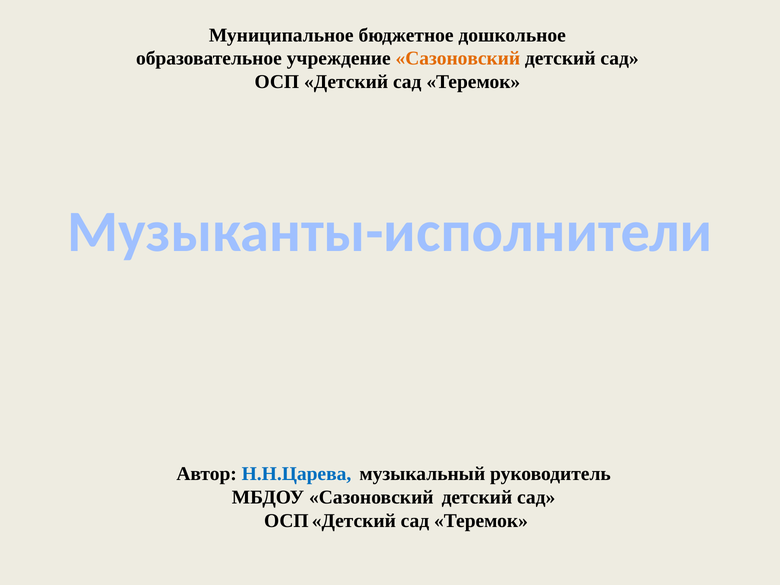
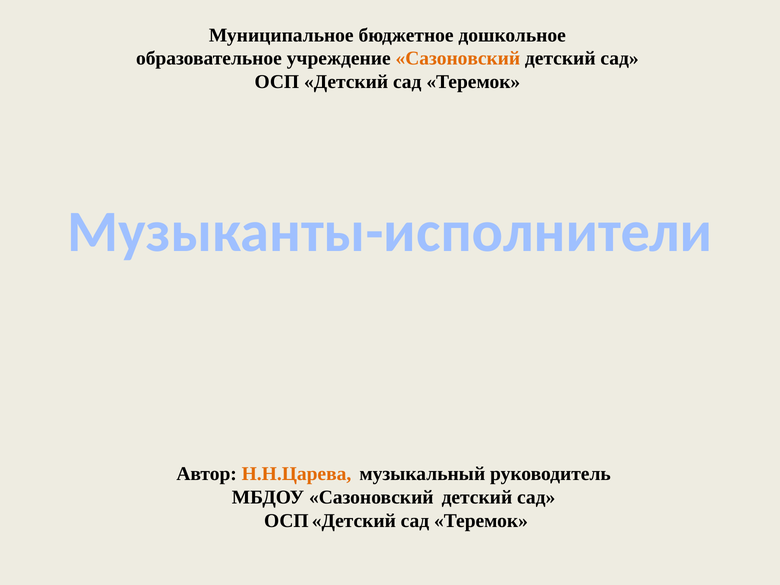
Н.Н.Царева colour: blue -> orange
